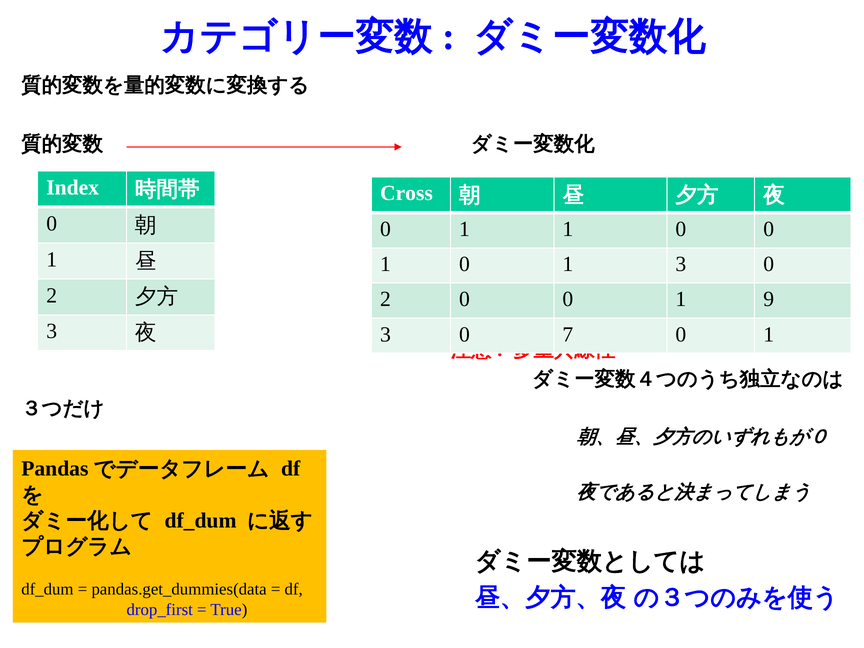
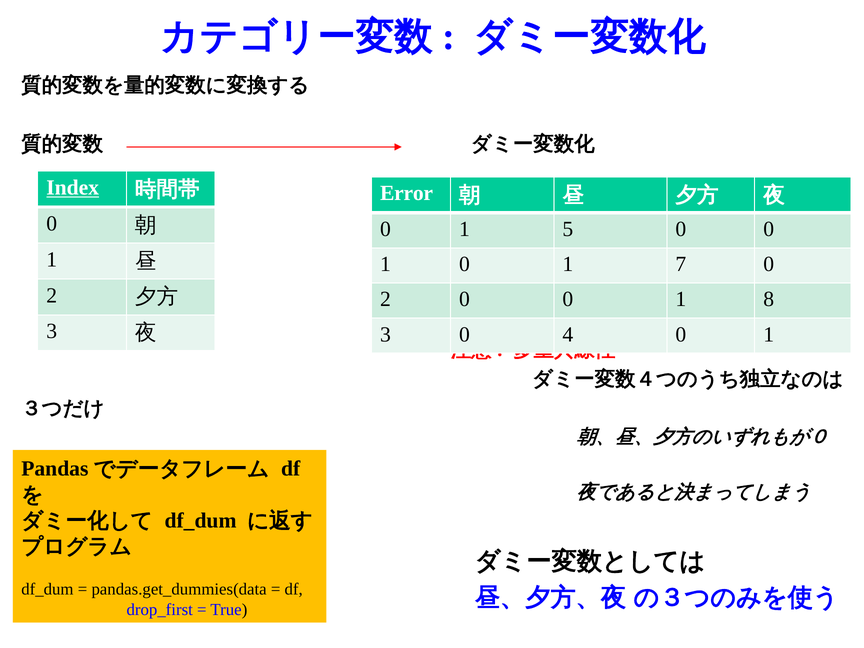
Index underline: none -> present
Cross: Cross -> Error
1 1: 1 -> 5
1 3: 3 -> 7
9: 9 -> 8
7: 7 -> 4
